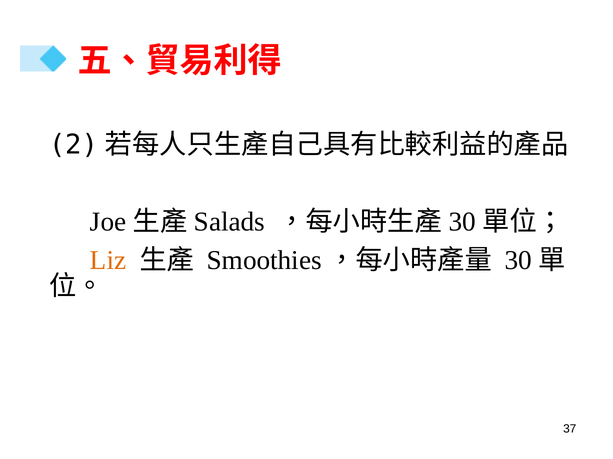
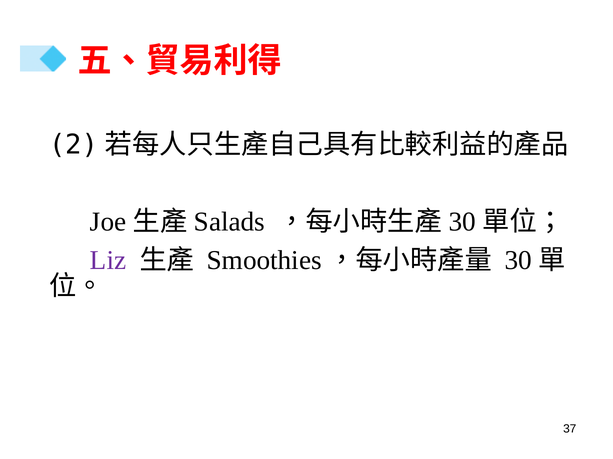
Liz colour: orange -> purple
